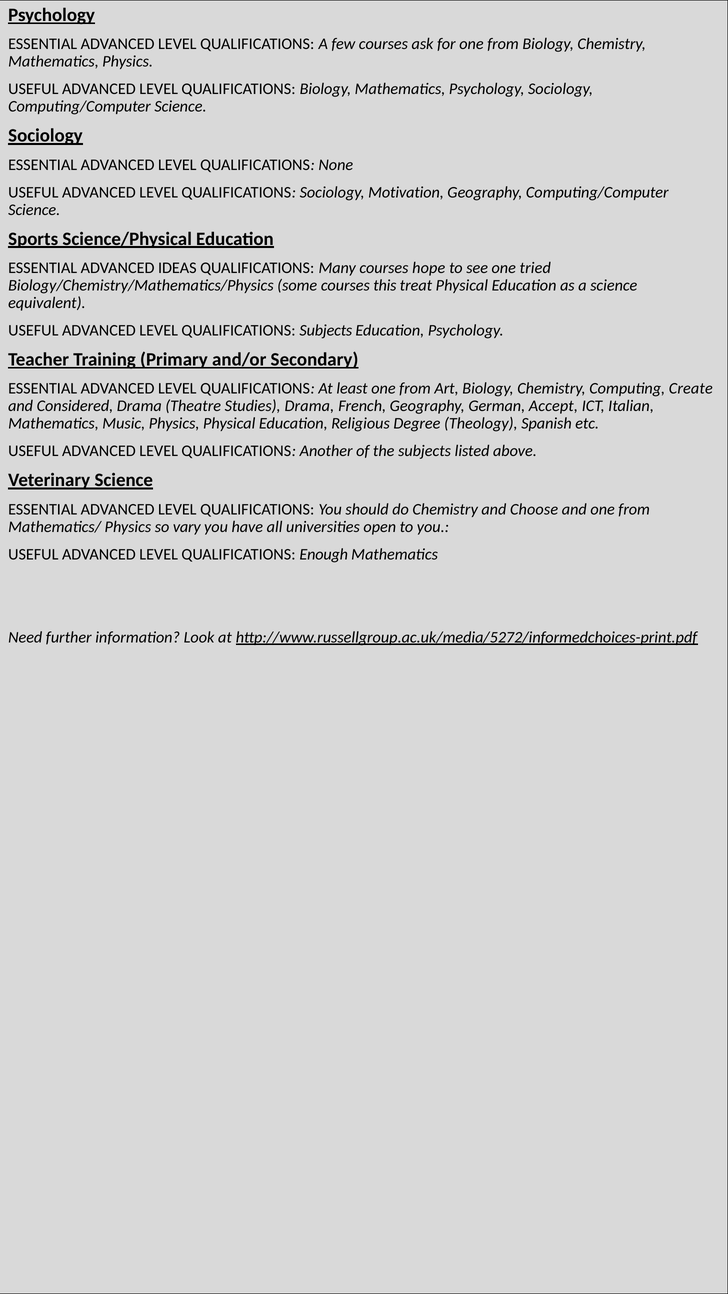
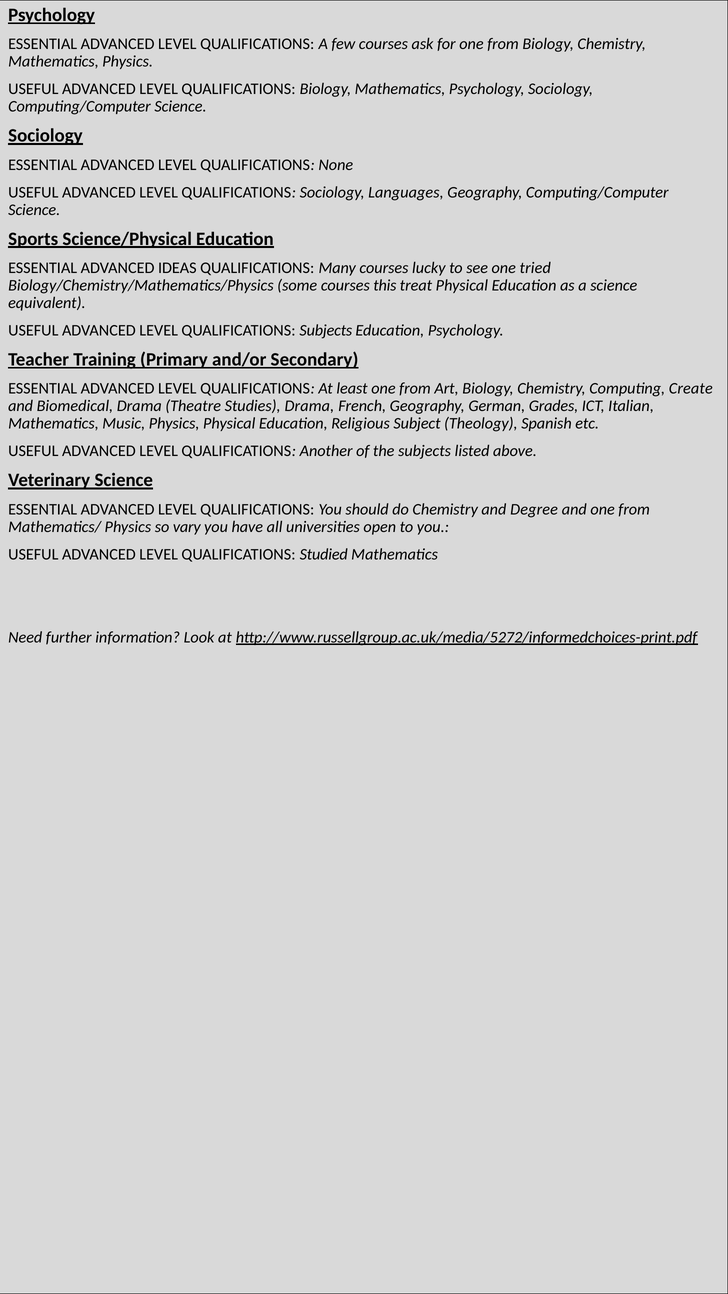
Motivation: Motivation -> Languages
hope: hope -> lucky
Considered: Considered -> Biomedical
Accept: Accept -> Grades
Degree: Degree -> Subject
Choose: Choose -> Degree
Enough: Enough -> Studied
